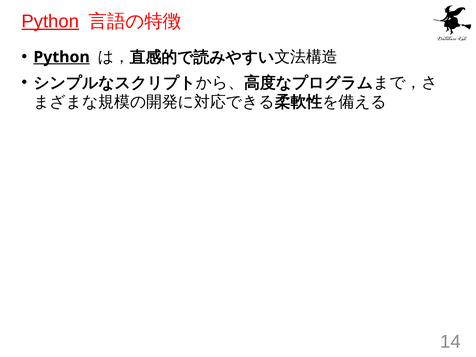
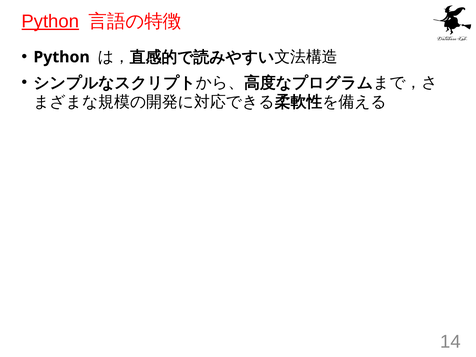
Python at (62, 57) underline: present -> none
